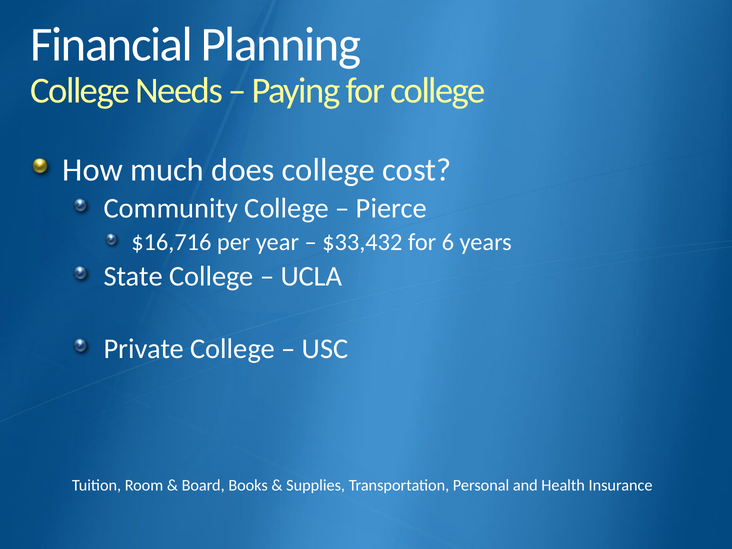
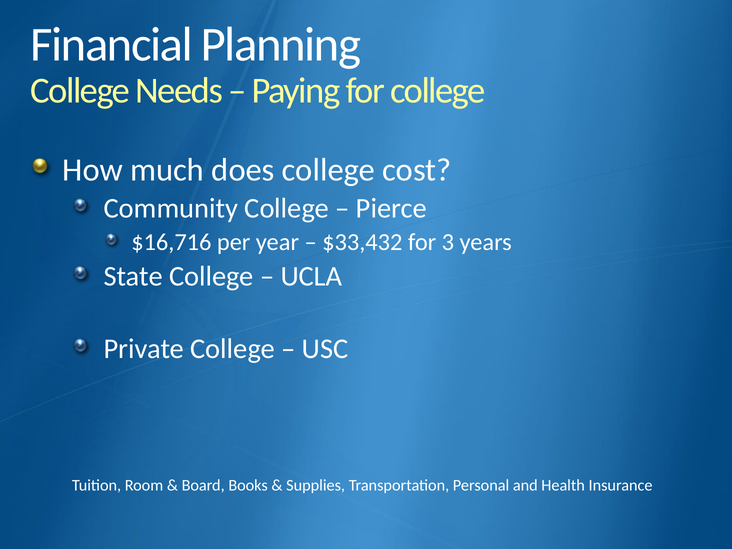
6: 6 -> 3
